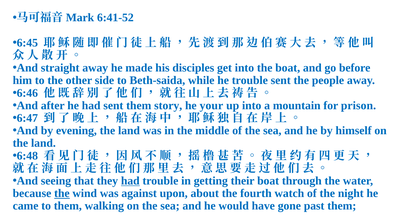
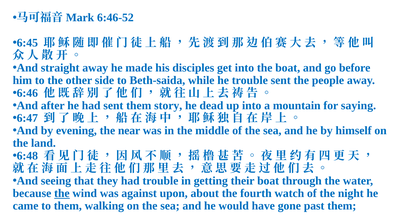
6:41-52: 6:41-52 -> 6:46-52
your: your -> dead
prison: prison -> saying
evening the land: land -> near
had at (130, 181) underline: present -> none
